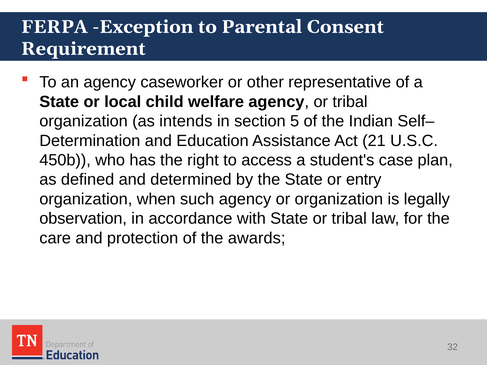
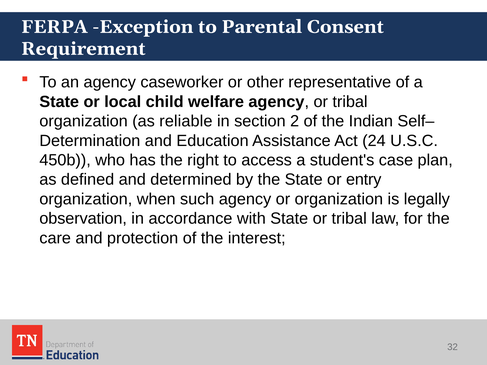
intends: intends -> reliable
5: 5 -> 2
21: 21 -> 24
awards: awards -> interest
